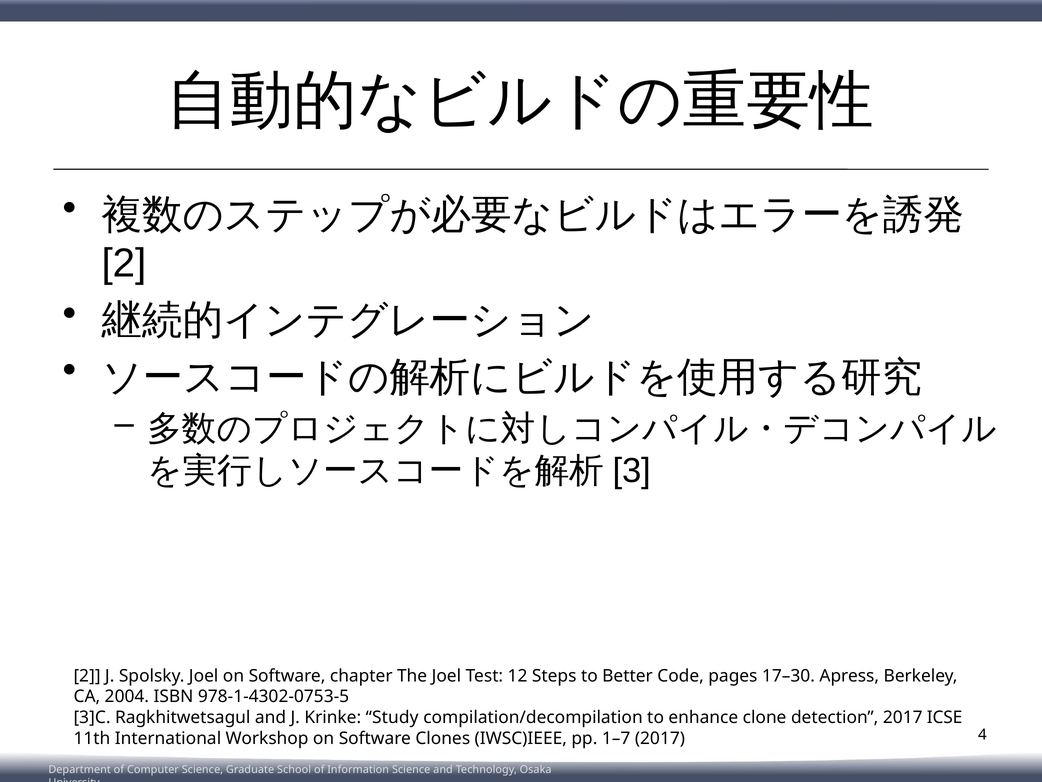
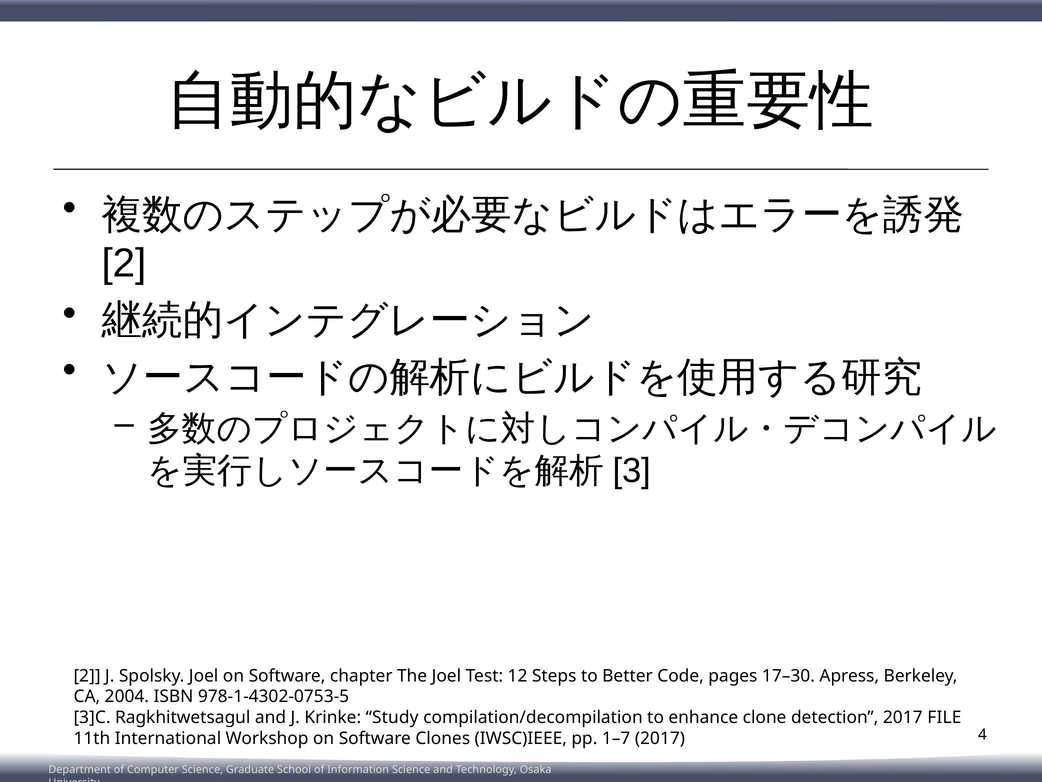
ICSE: ICSE -> FILE
